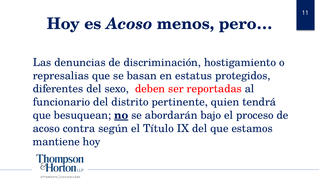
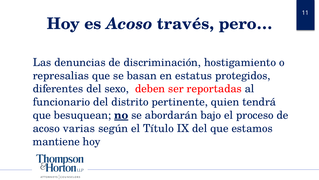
menos: menos -> través
contra: contra -> varias
